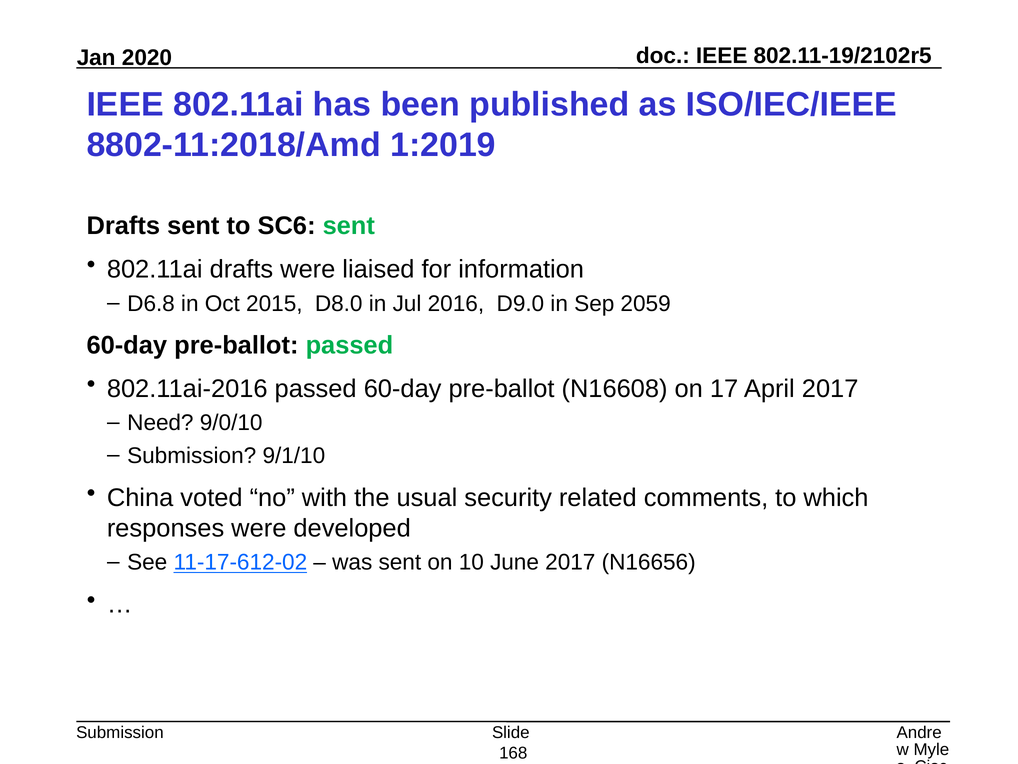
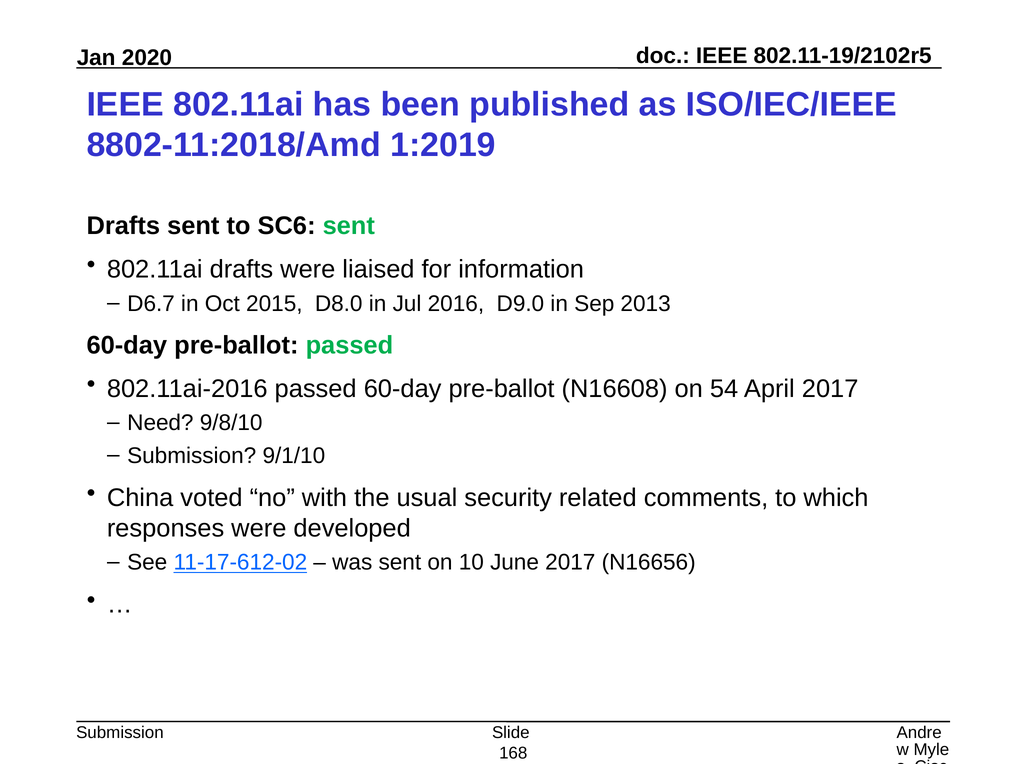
D6.8: D6.8 -> D6.7
2059: 2059 -> 2013
17: 17 -> 54
9/0/10: 9/0/10 -> 9/8/10
